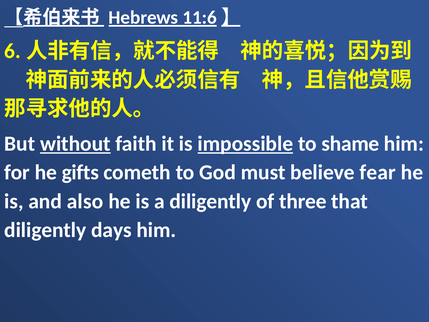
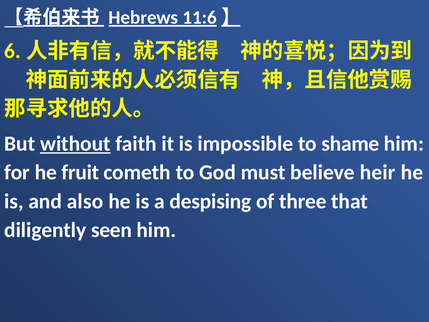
impossible underline: present -> none
gifts: gifts -> fruit
fear: fear -> heir
a diligently: diligently -> despising
days: days -> seen
